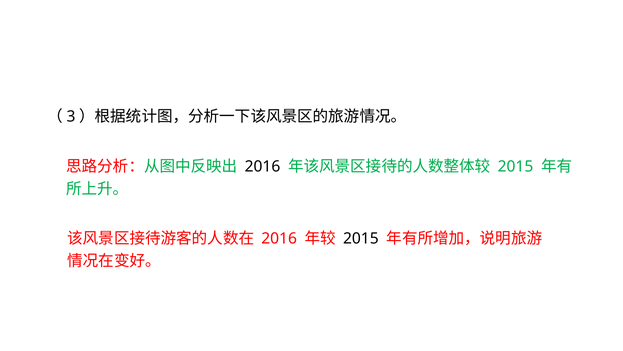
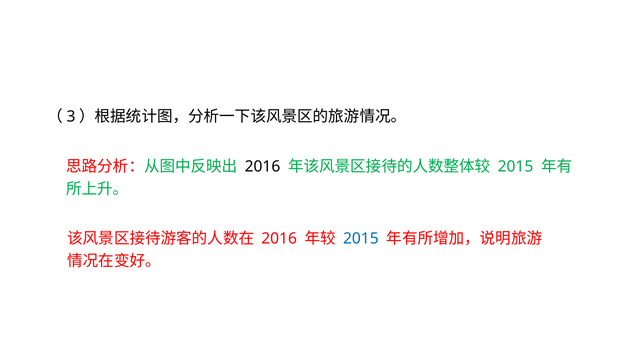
2015 at (361, 238) colour: black -> blue
